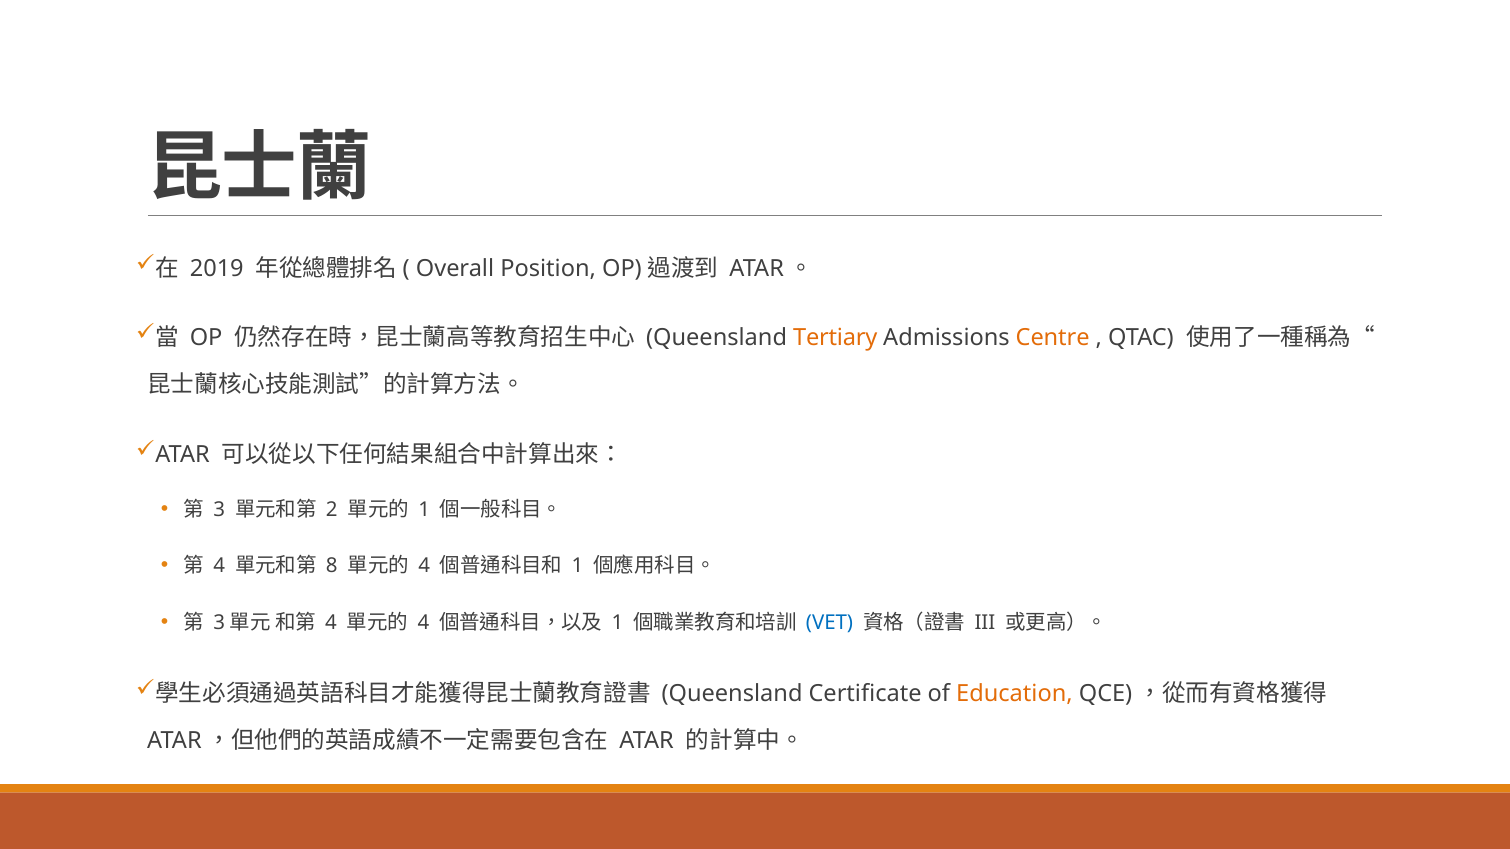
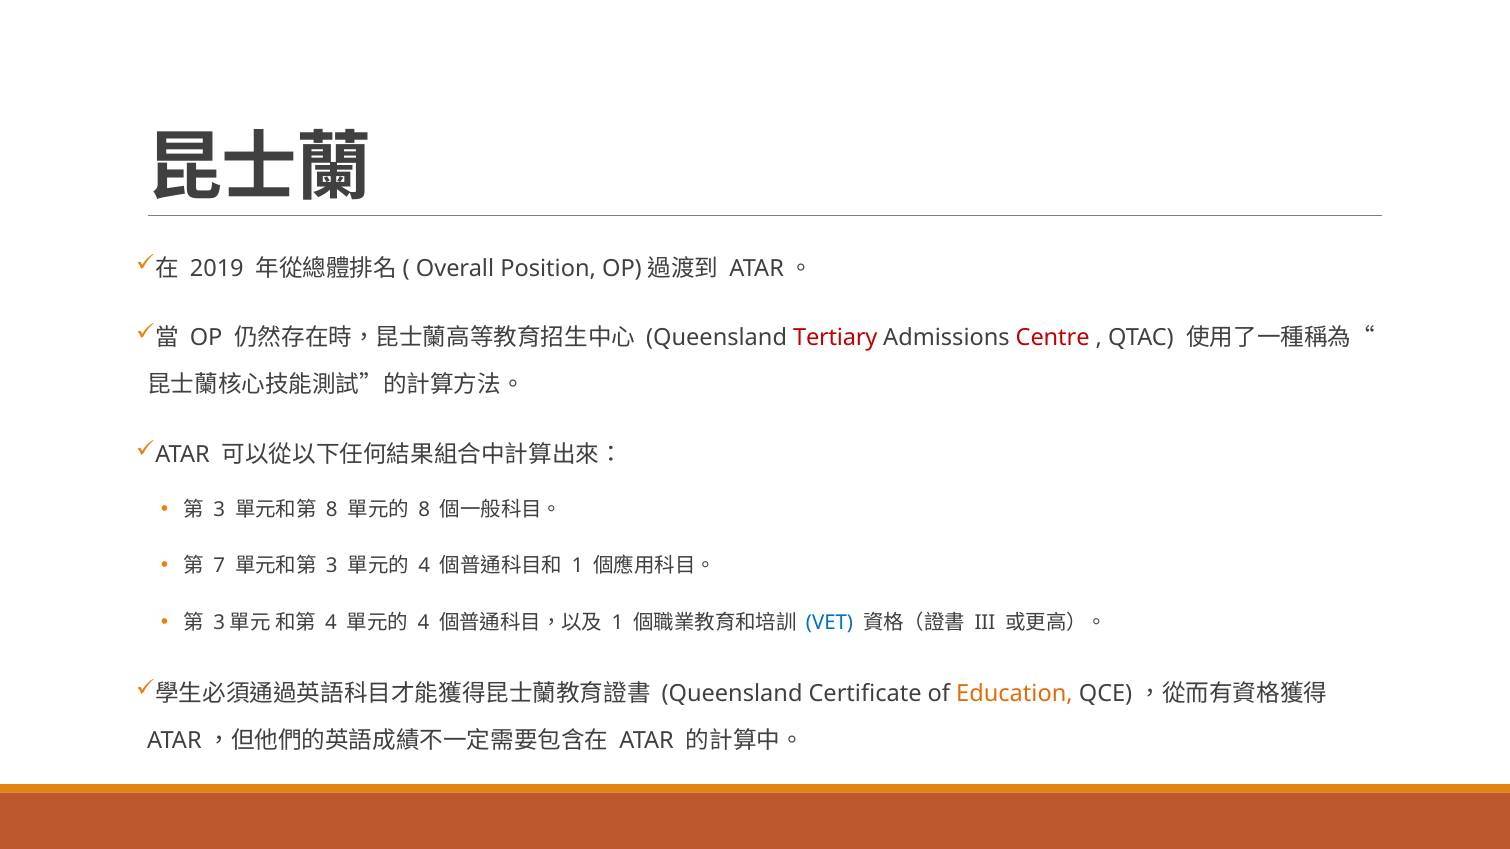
Tertiary colour: orange -> red
Centre colour: orange -> red
2 at (332, 510): 2 -> 8
1 at (424, 510): 1 -> 8
4 at (219, 566): 4 -> 7
8 at (332, 566): 8 -> 3
